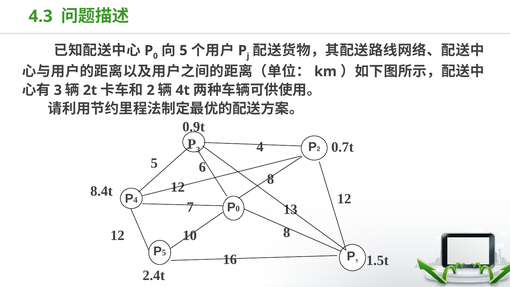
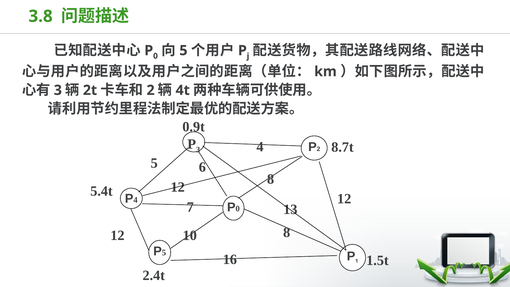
4.3: 4.3 -> 3.8
0.7t: 0.7t -> 8.7t
8.4t: 8.4t -> 5.4t
